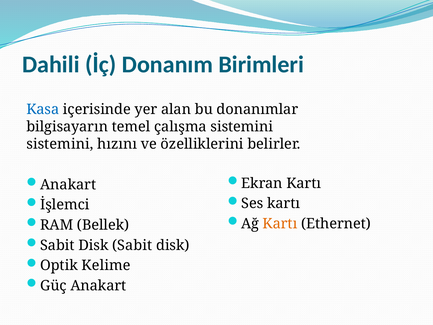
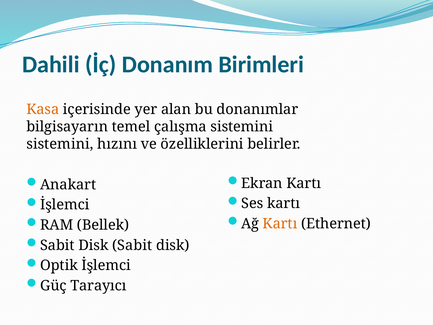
Kasa colour: blue -> orange
Optik Kelime: Kelime -> İşlemci
Güç Anakart: Anakart -> Tarayıcı
